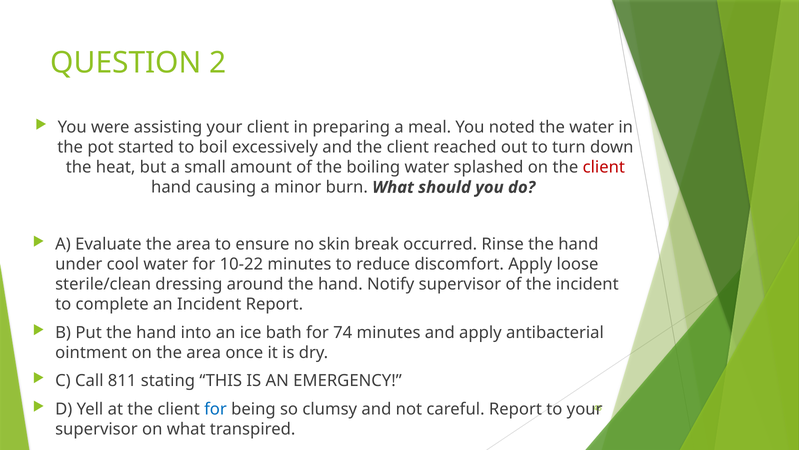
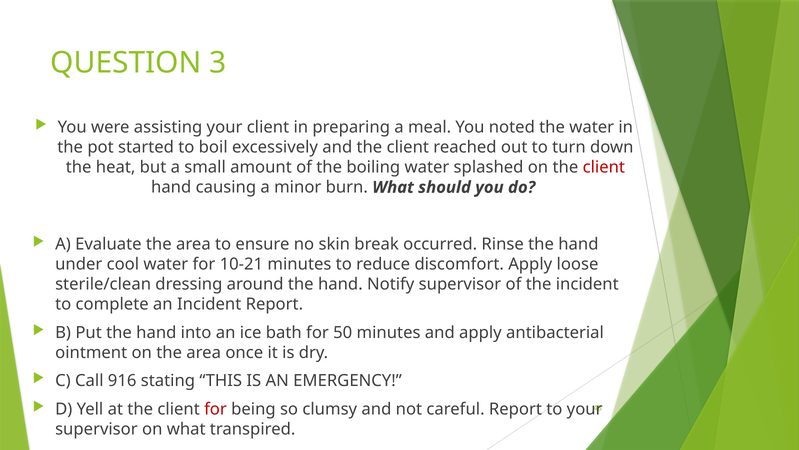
2: 2 -> 3
10-22: 10-22 -> 10-21
74: 74 -> 50
811: 811 -> 916
for at (215, 409) colour: blue -> red
